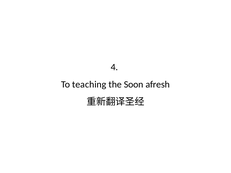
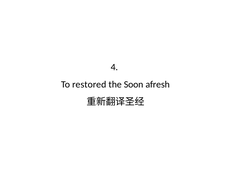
teaching: teaching -> restored
